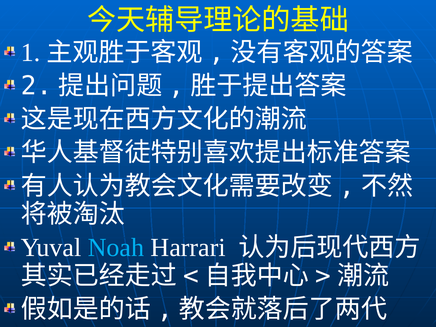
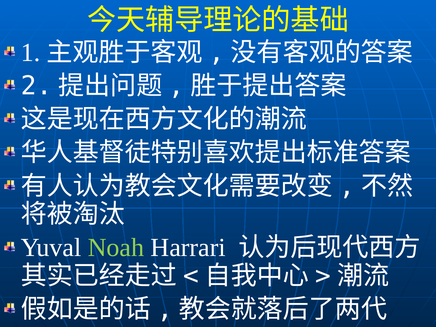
Noah colour: light blue -> light green
